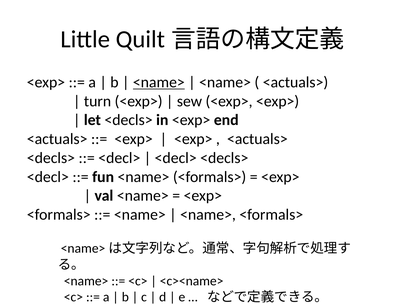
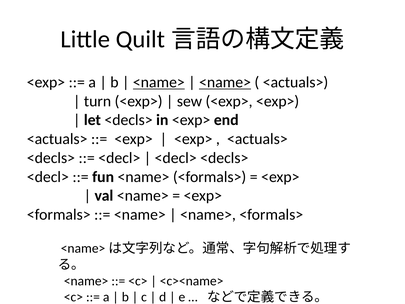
<name> at (225, 82) underline: none -> present
